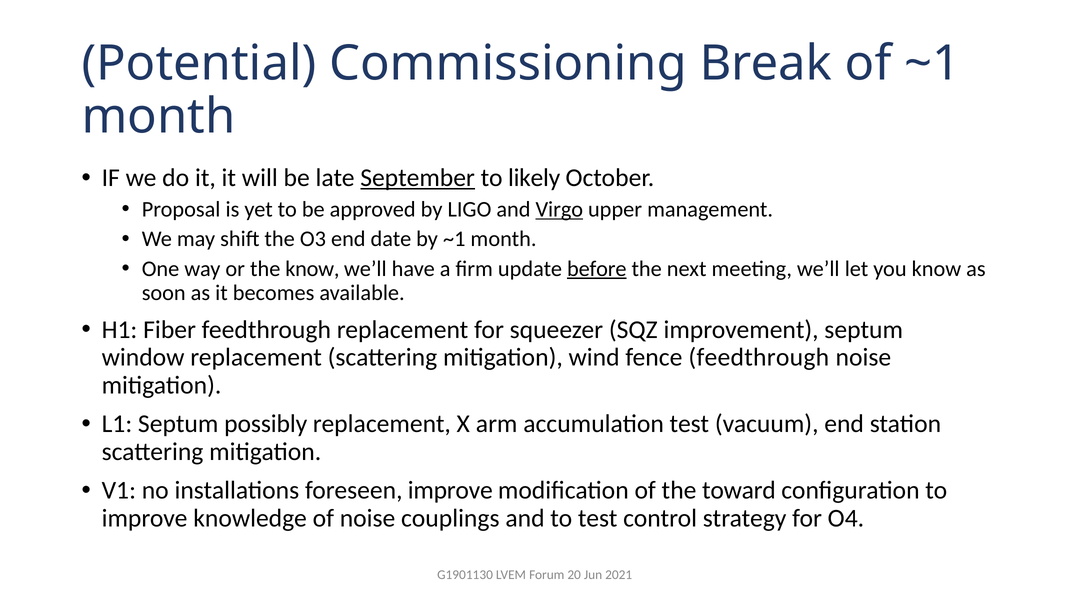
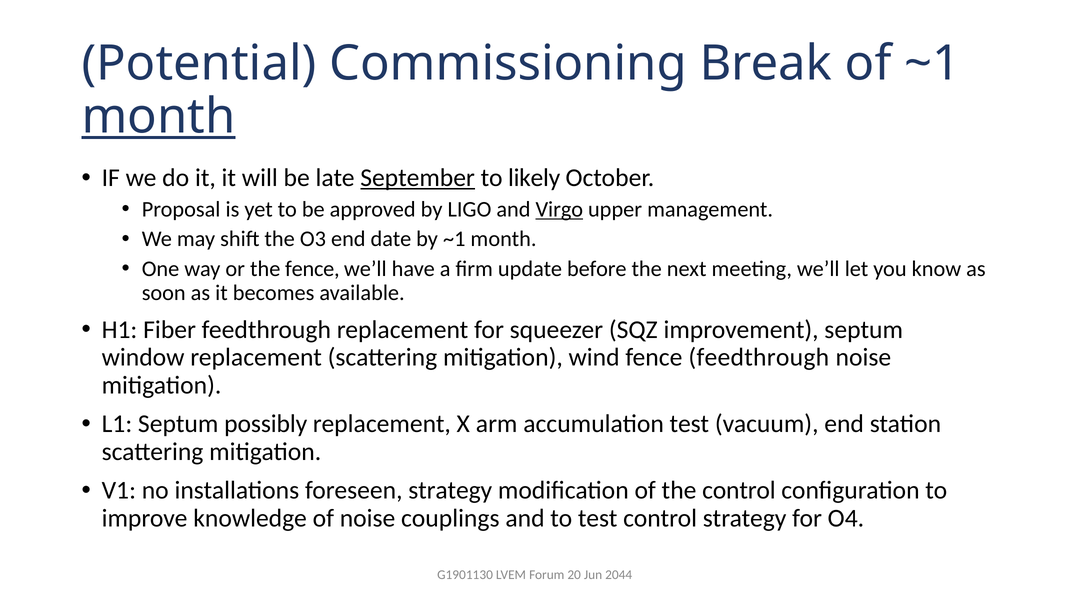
month at (158, 116) underline: none -> present
the know: know -> fence
before underline: present -> none
foreseen improve: improve -> strategy
the toward: toward -> control
2021: 2021 -> 2044
